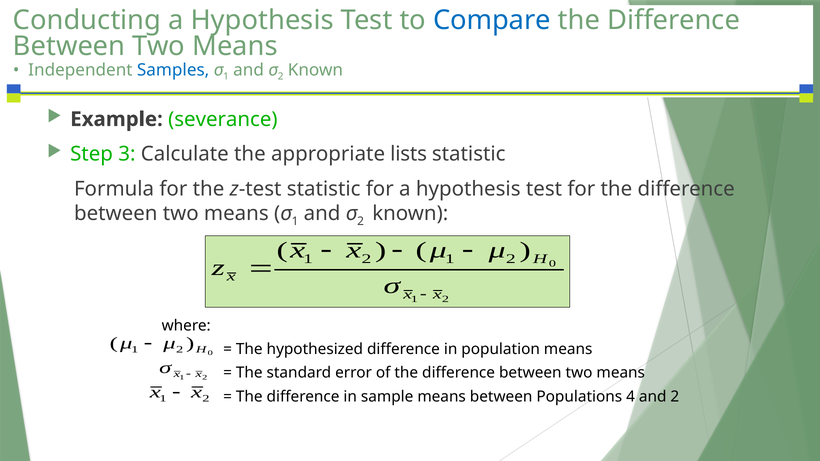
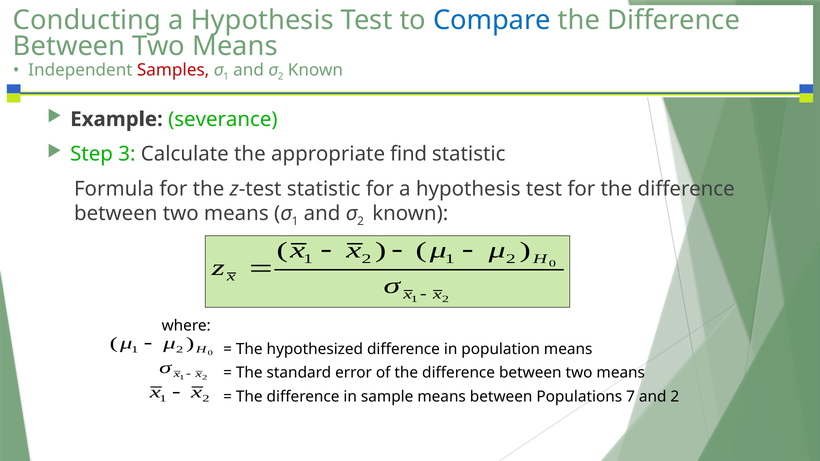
Samples colour: blue -> red
lists: lists -> find
4: 4 -> 7
